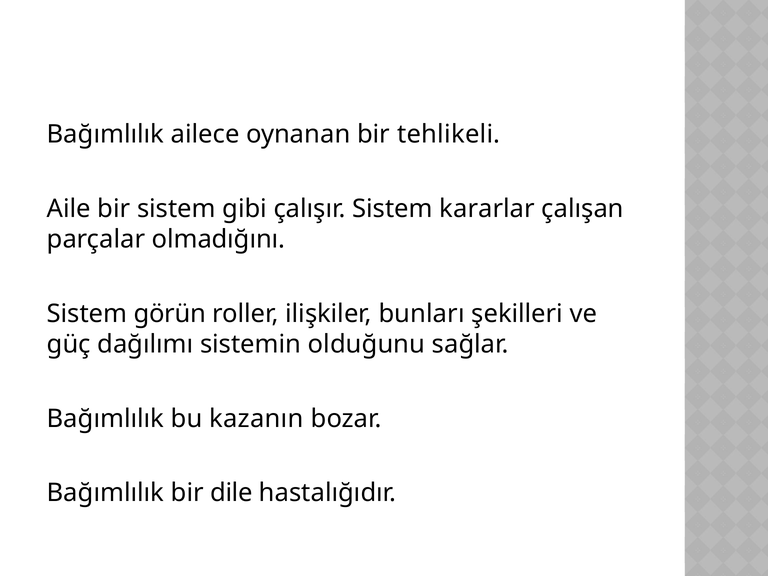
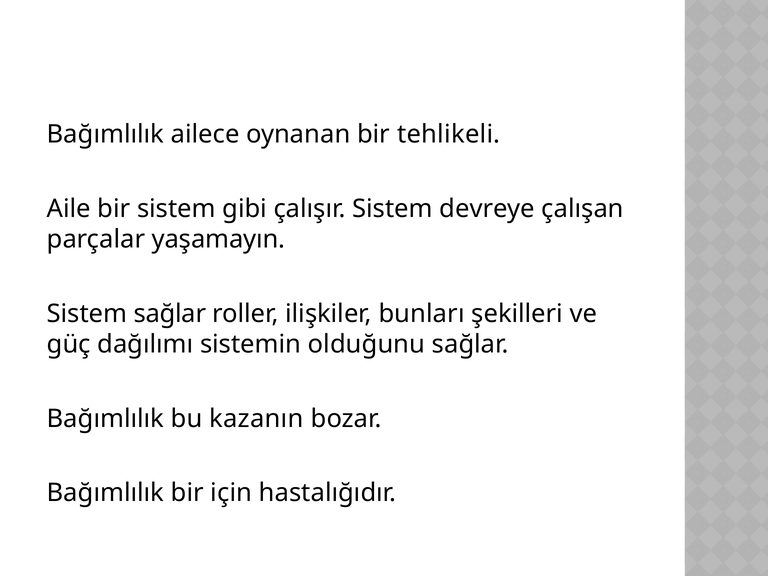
kararlar: kararlar -> devreye
olmadığını: olmadığını -> yaşamayın
Sistem görün: görün -> sağlar
dile: dile -> için
